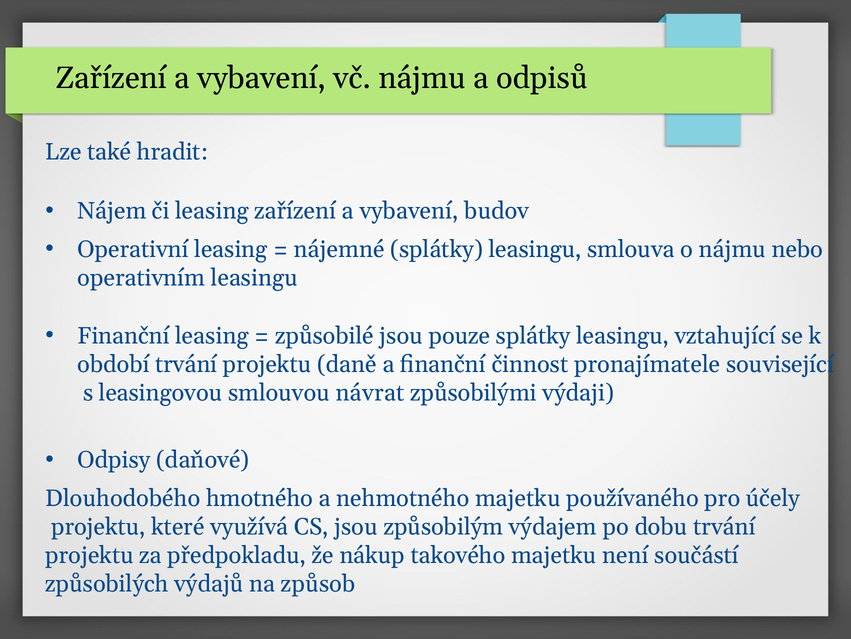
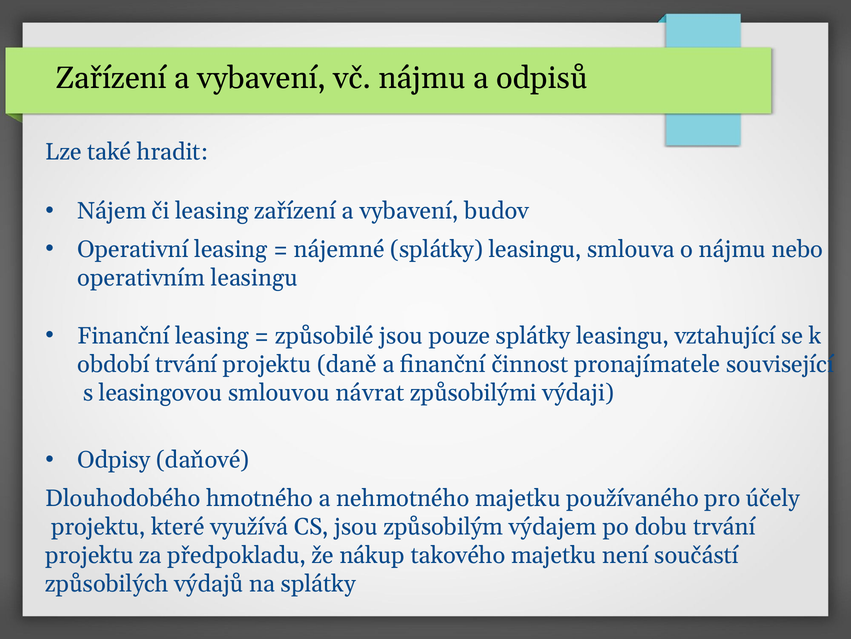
na způsob: způsob -> splátky
